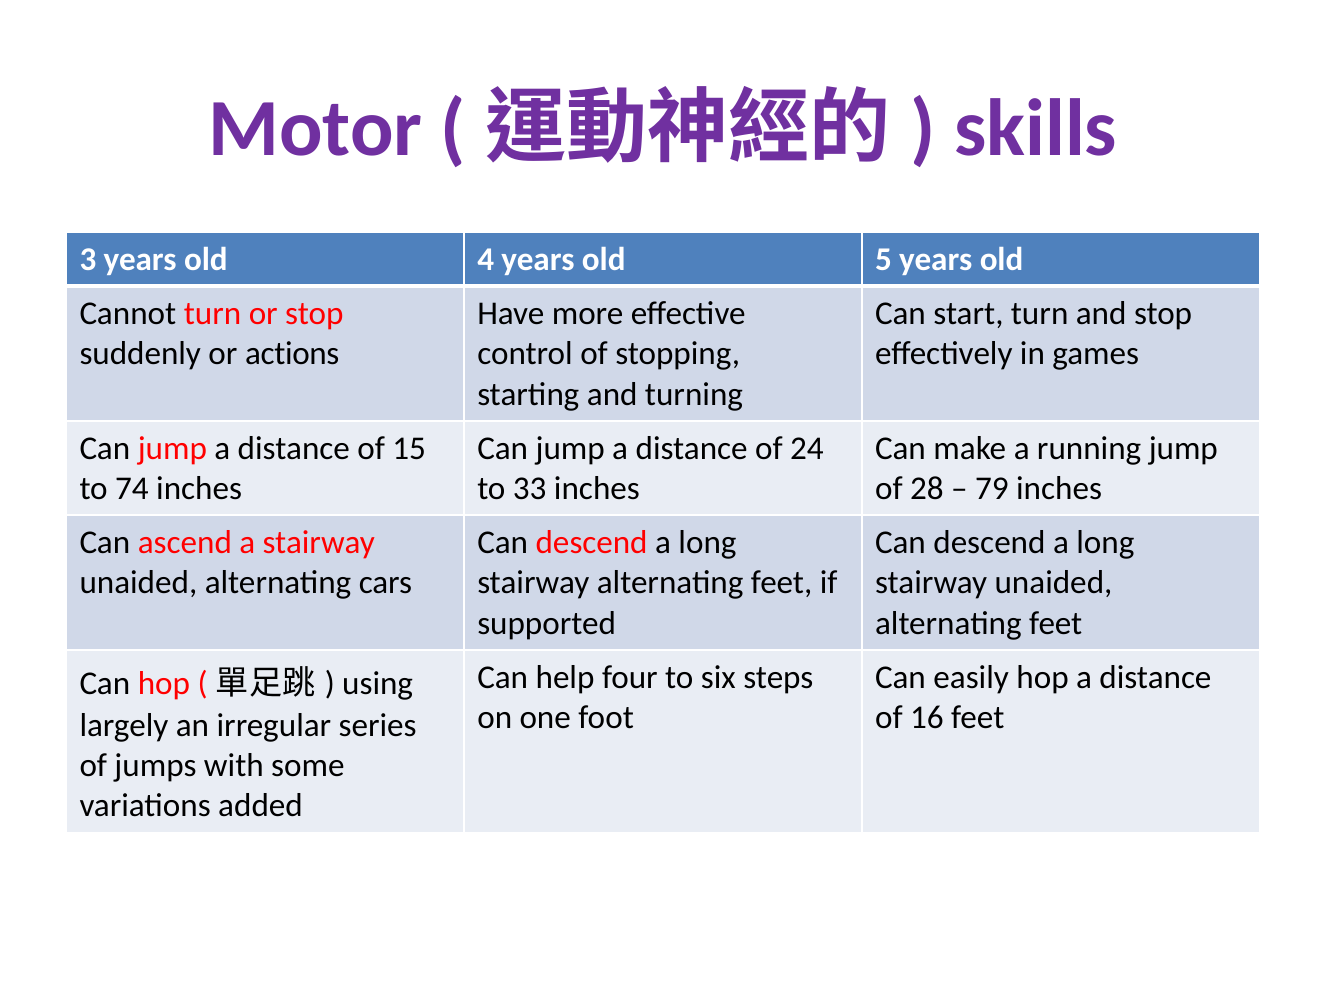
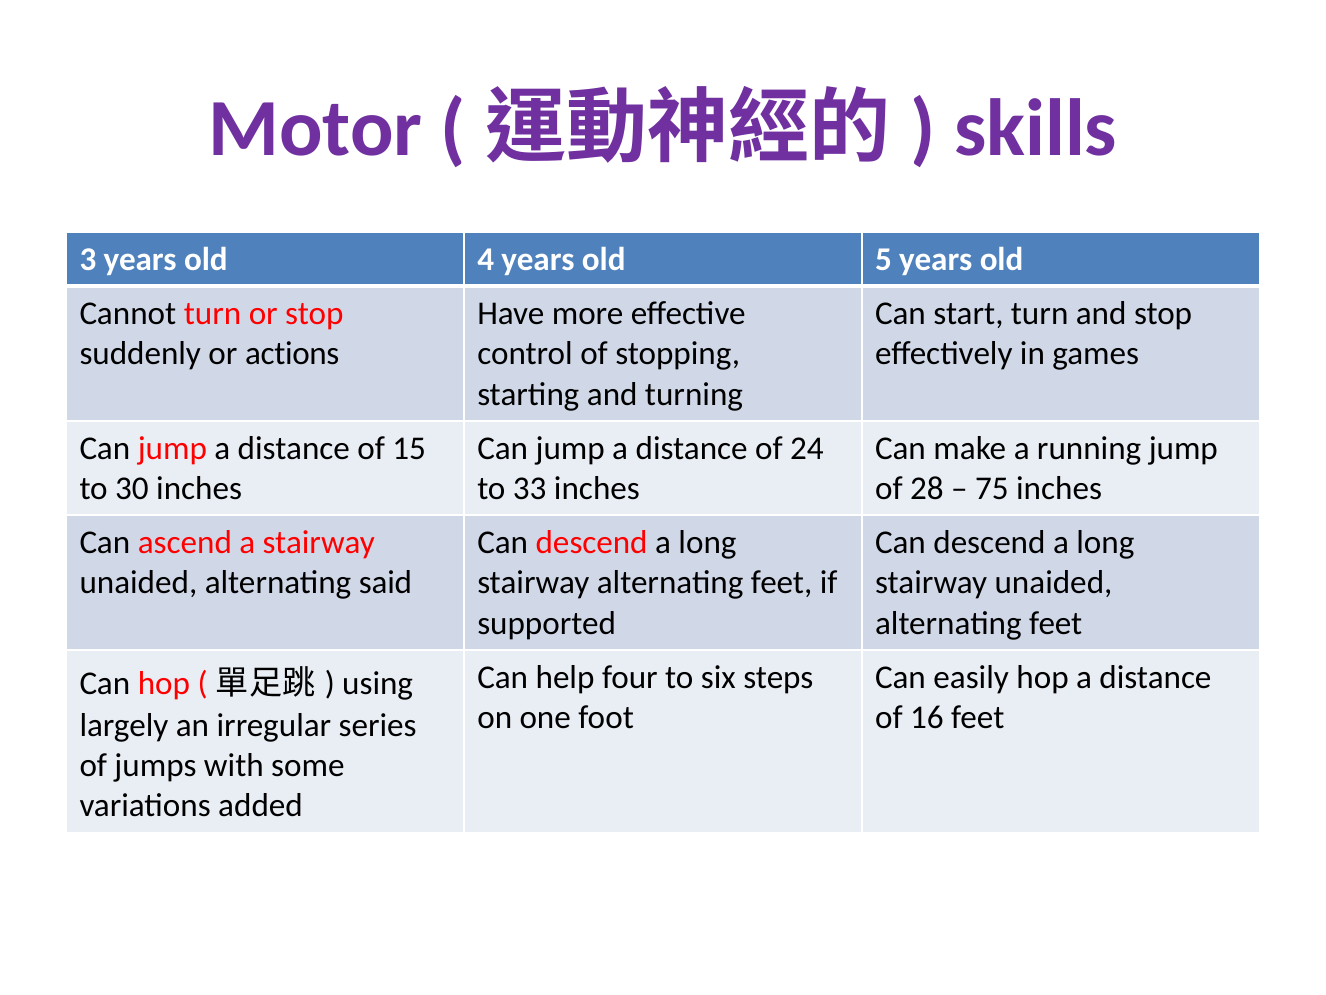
74: 74 -> 30
79: 79 -> 75
cars: cars -> said
